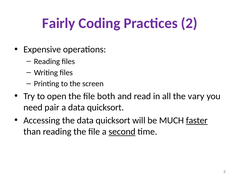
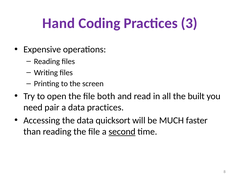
Fairly: Fairly -> Hand
2: 2 -> 3
vary: vary -> built
a data quicksort: quicksort -> practices
faster underline: present -> none
